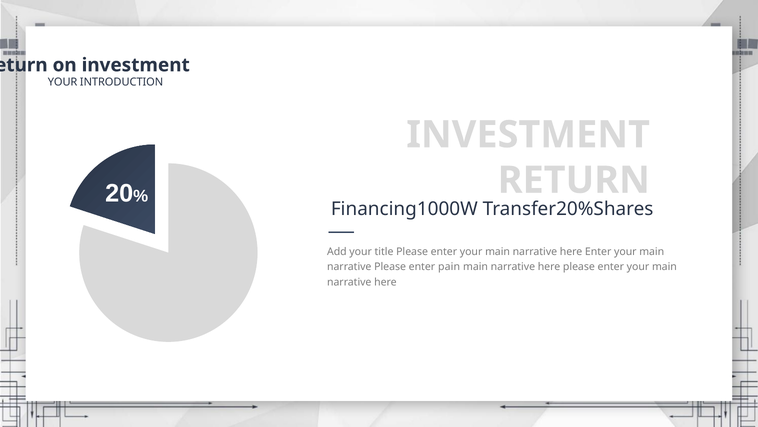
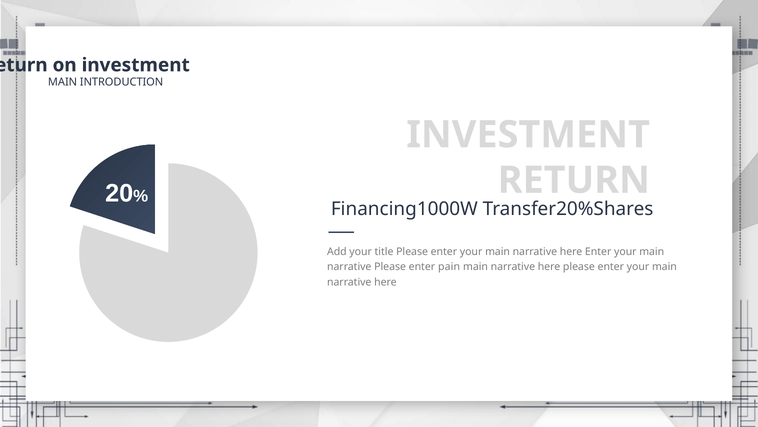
YOUR at (63, 82): YOUR -> MAIN
